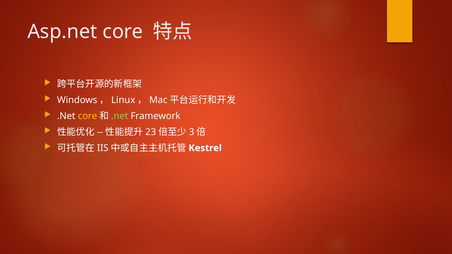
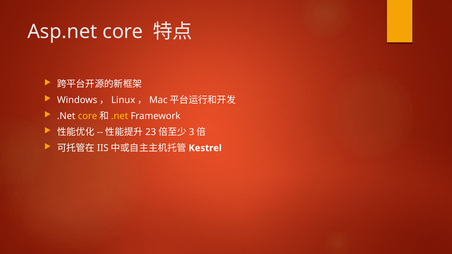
.net at (120, 116) colour: light green -> yellow
